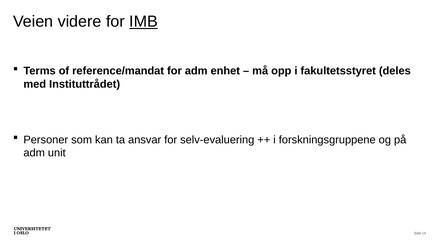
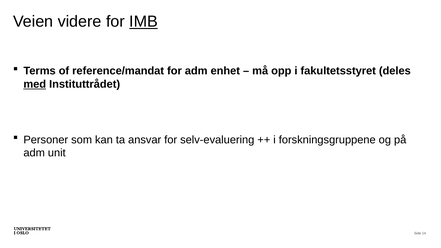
med underline: none -> present
